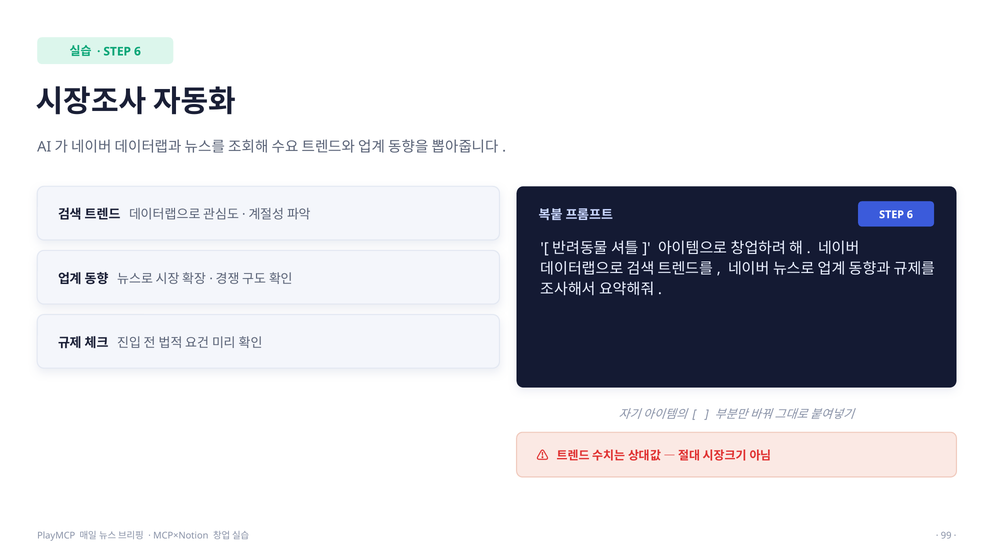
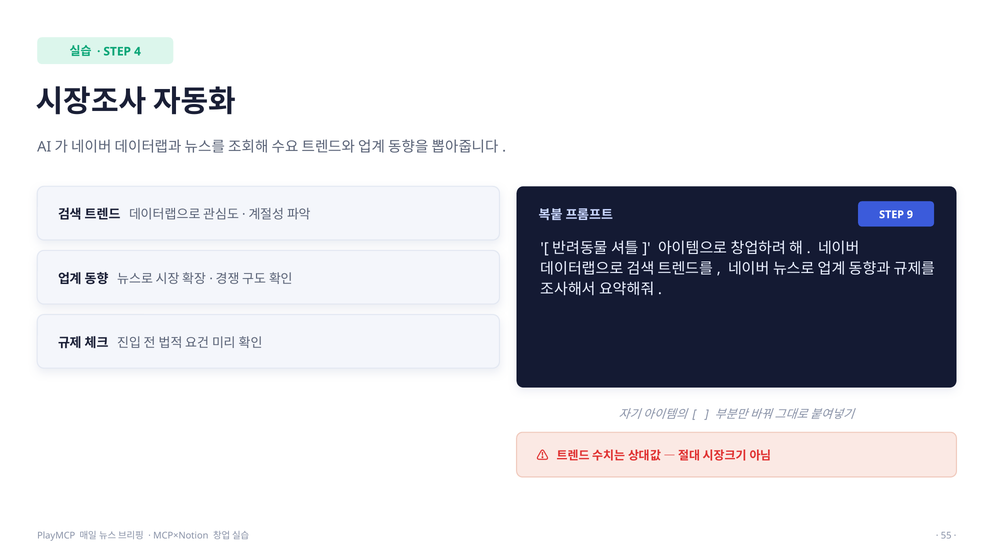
6 at (137, 51): 6 -> 4
6 at (910, 215): 6 -> 9
99: 99 -> 55
